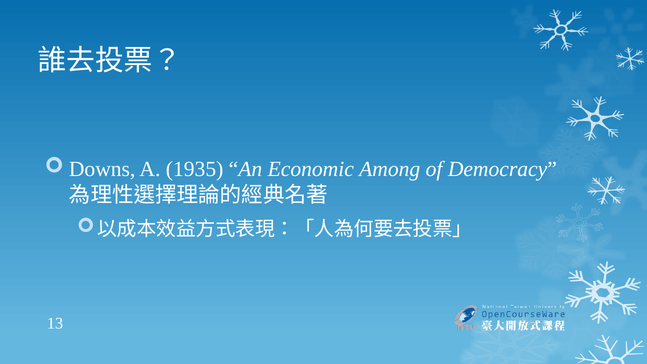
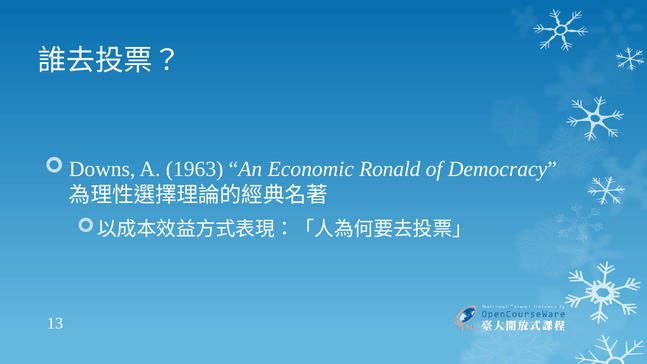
1935: 1935 -> 1963
Among: Among -> Ronald
